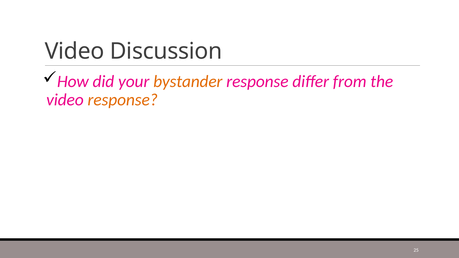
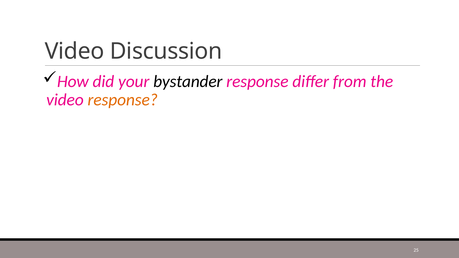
bystander colour: orange -> black
